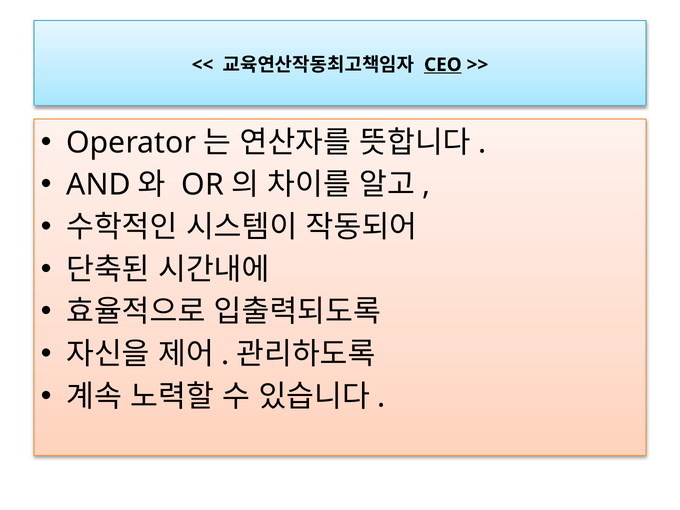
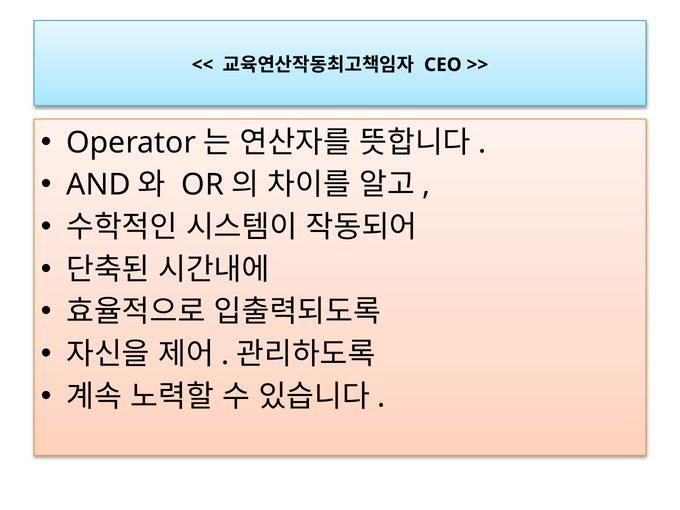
CEO underline: present -> none
